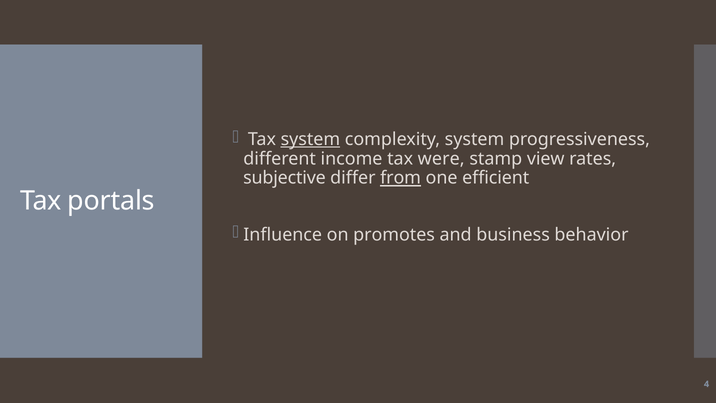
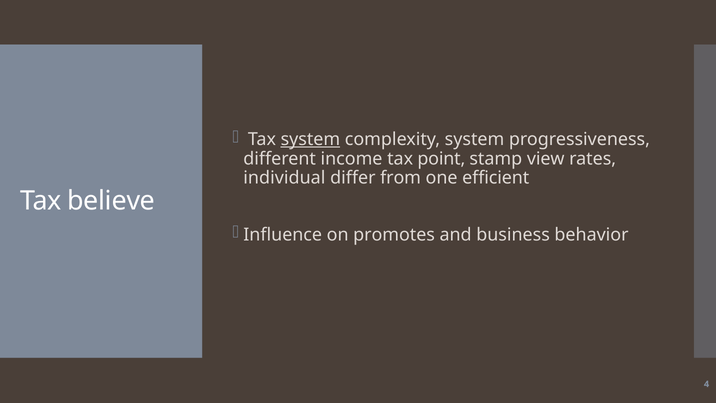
were: were -> point
subjective: subjective -> individual
from underline: present -> none
portals: portals -> believe
